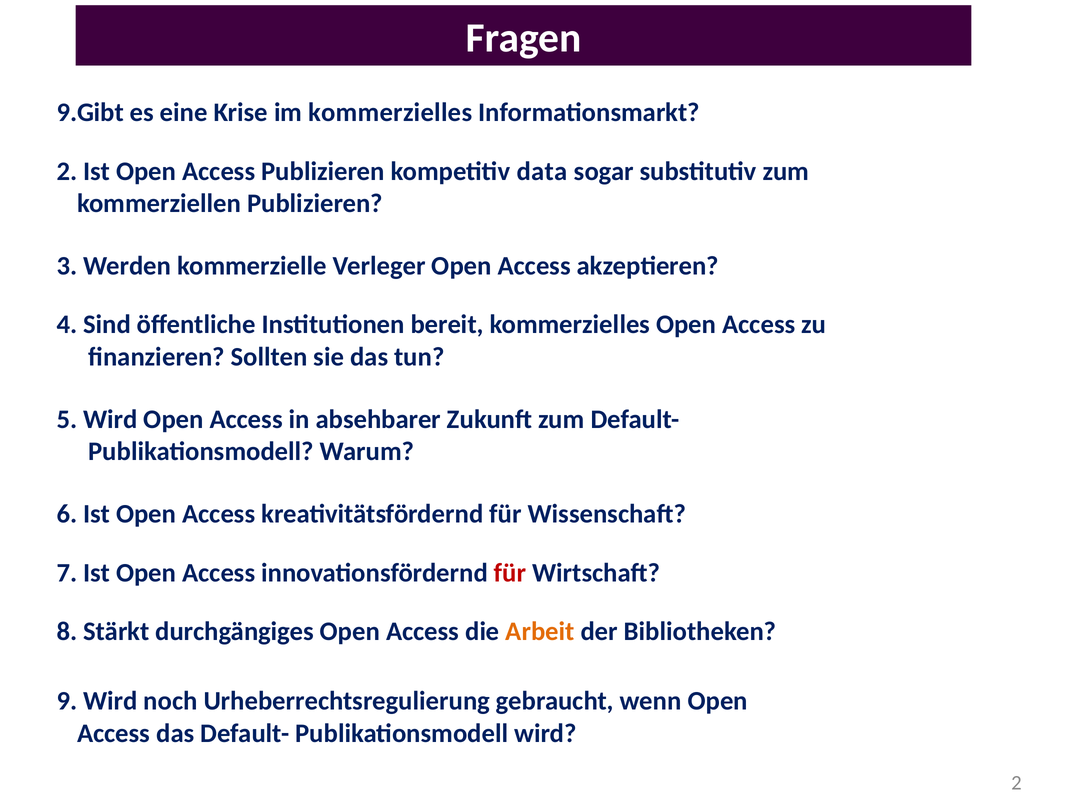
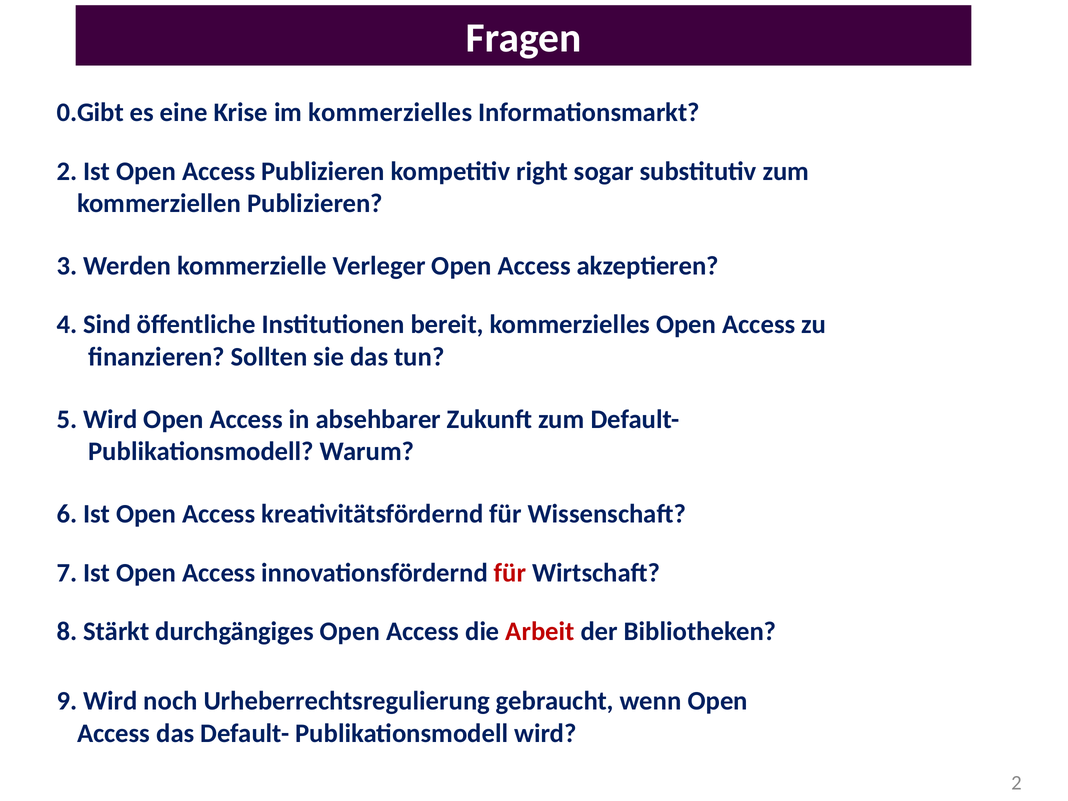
9.Gibt: 9.Gibt -> 0.Gibt
data: data -> right
Arbeit colour: orange -> red
